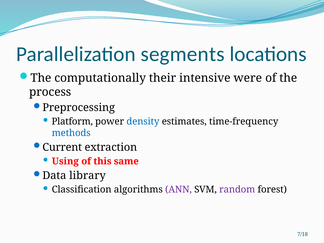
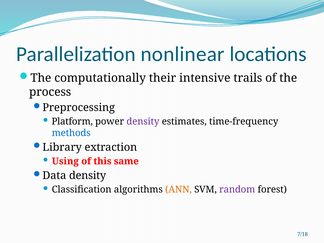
segments: segments -> nonlinear
were: were -> trails
density at (143, 122) colour: blue -> purple
Current: Current -> Library
Data library: library -> density
ANN colour: purple -> orange
